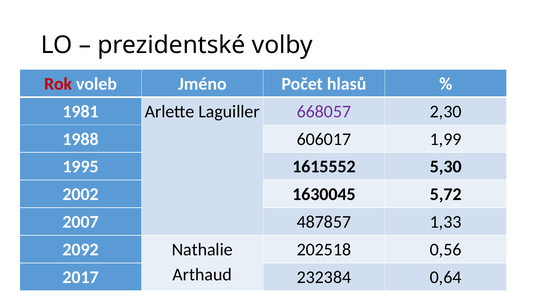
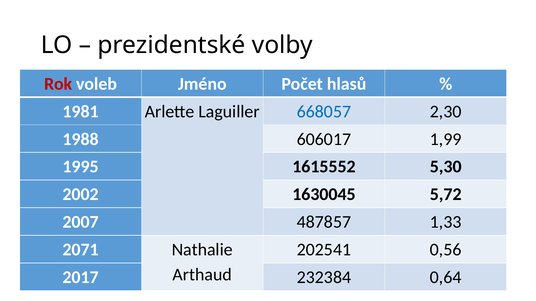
668057 colour: purple -> blue
2092: 2092 -> 2071
202518: 202518 -> 202541
